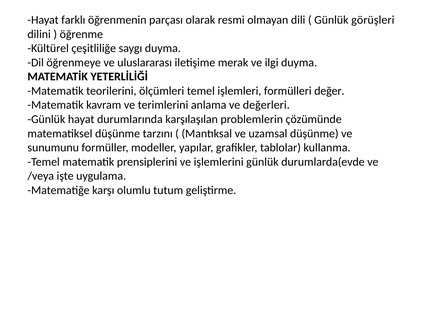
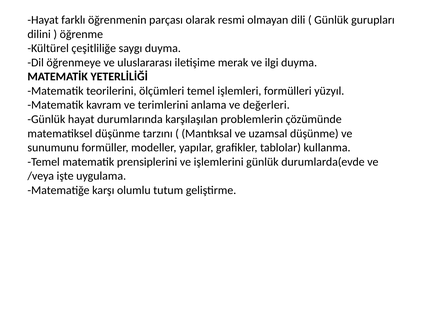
görüşleri: görüşleri -> gurupları
değer: değer -> yüzyıl
